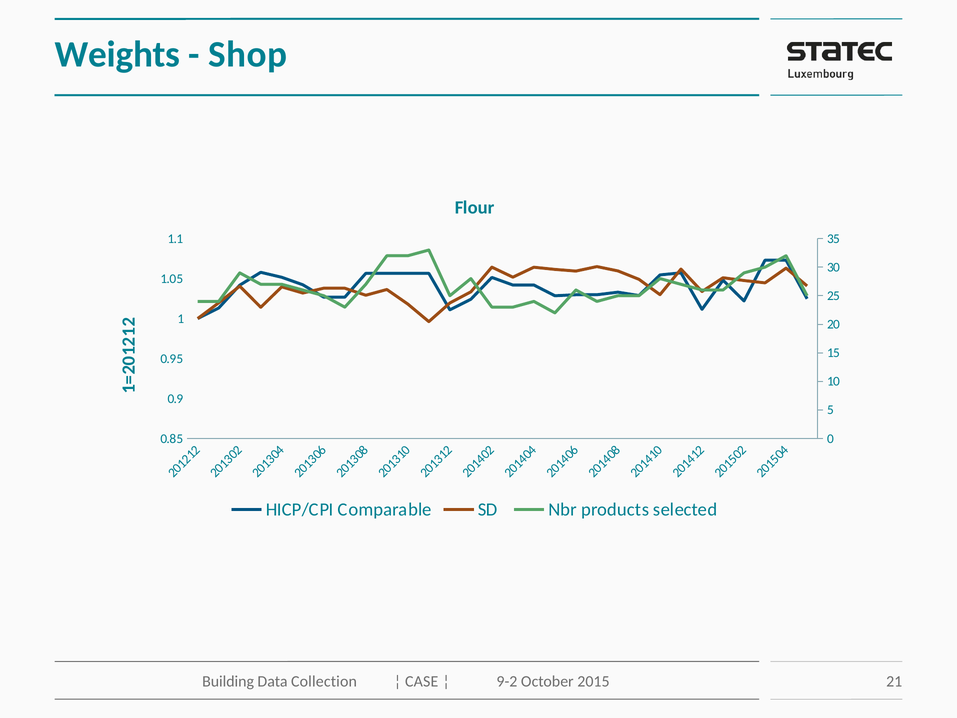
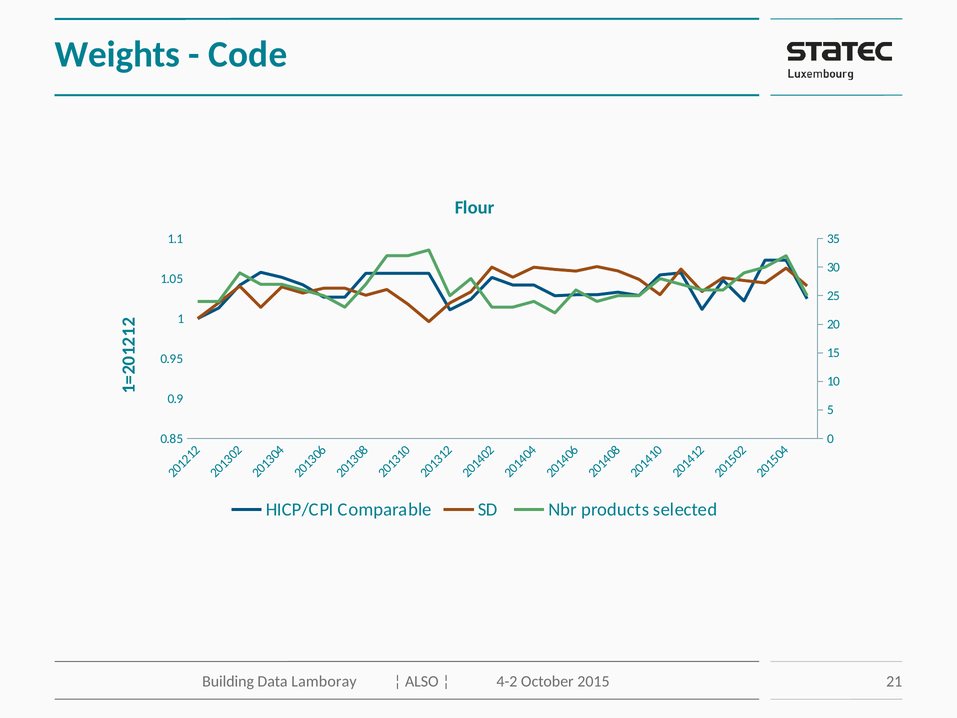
Shop: Shop -> Code
Collection: Collection -> Lamboray
CASE: CASE -> ALSO
9-2: 9-2 -> 4-2
